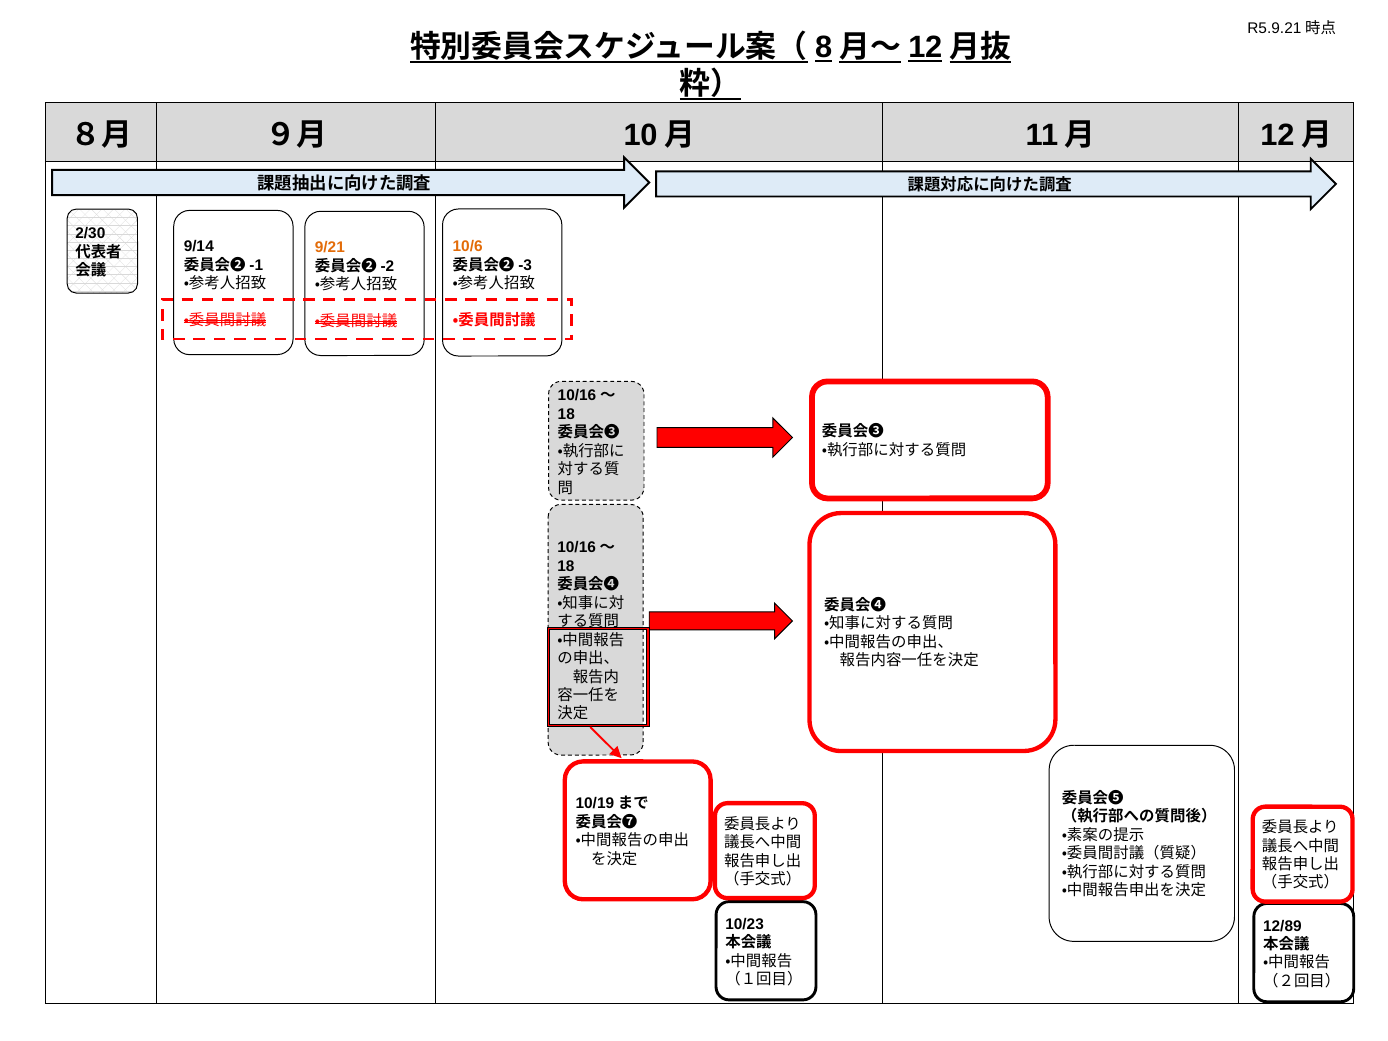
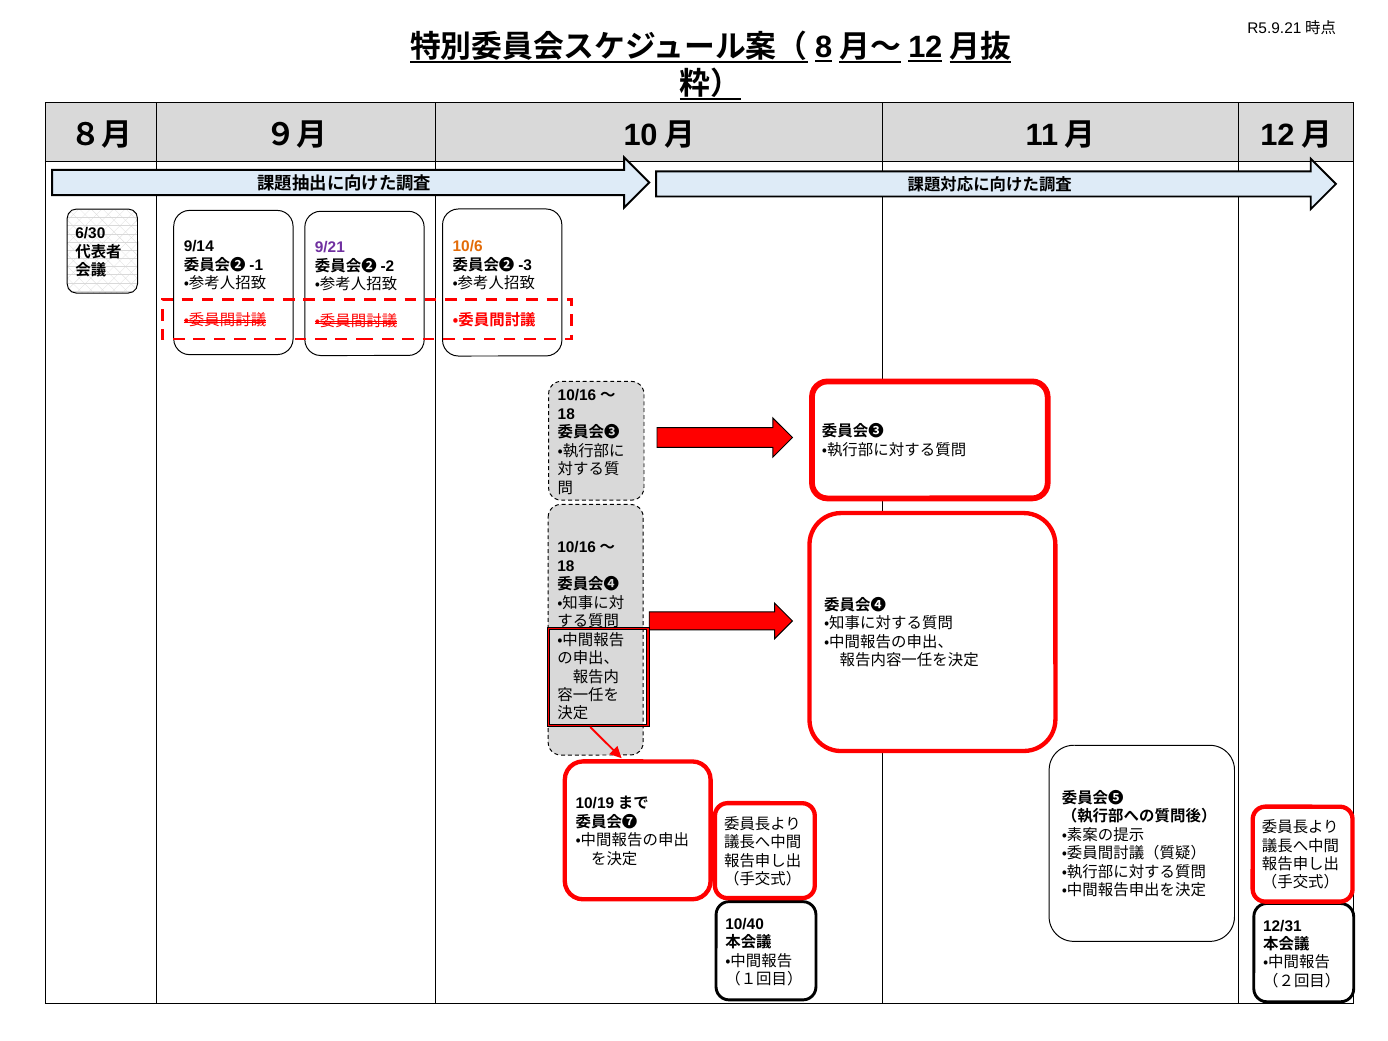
2/30: 2/30 -> 6/30
9/21 colour: orange -> purple
10/23: 10/23 -> 10/40
12/89: 12/89 -> 12/31
